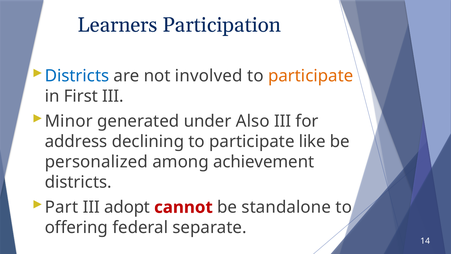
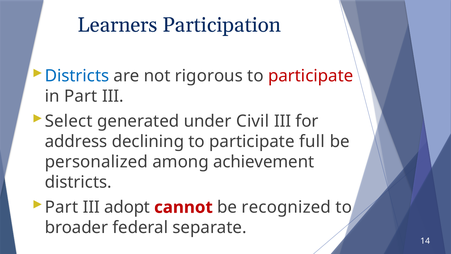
involved: involved -> rigorous
participate at (311, 76) colour: orange -> red
in First: First -> Part
Minor: Minor -> Select
Also: Also -> Civil
like: like -> full
standalone: standalone -> recognized
offering: offering -> broader
